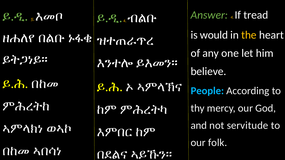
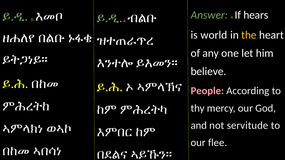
tread: tread -> hears
would: would -> world
People colour: light blue -> pink
folk: folk -> flee
